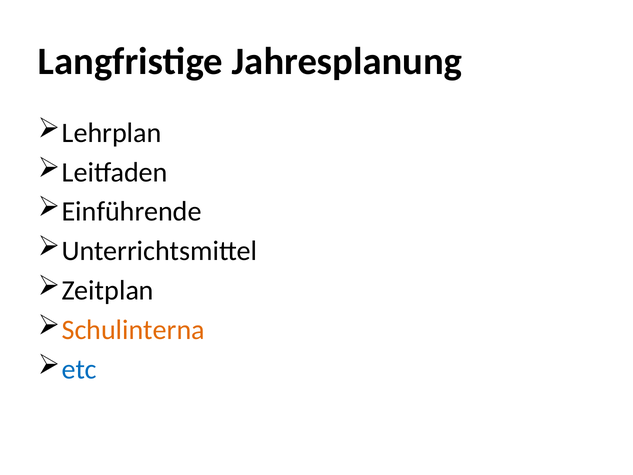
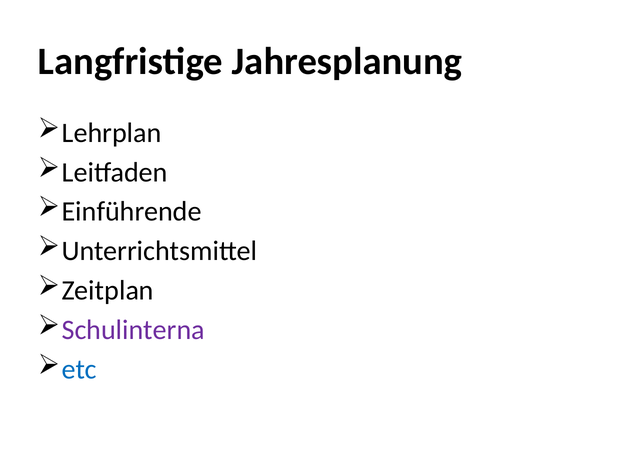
Schulinterna colour: orange -> purple
